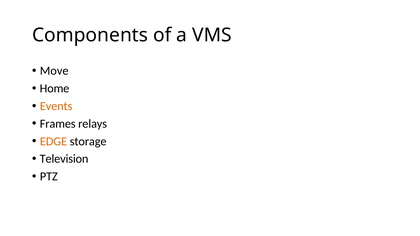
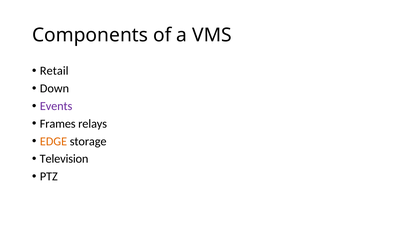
Move: Move -> Retail
Home: Home -> Down
Events colour: orange -> purple
